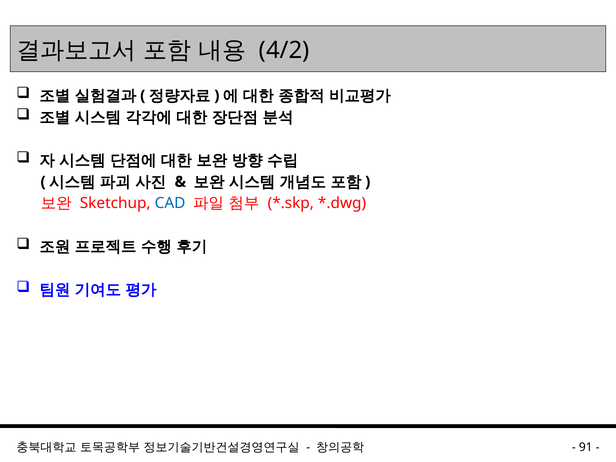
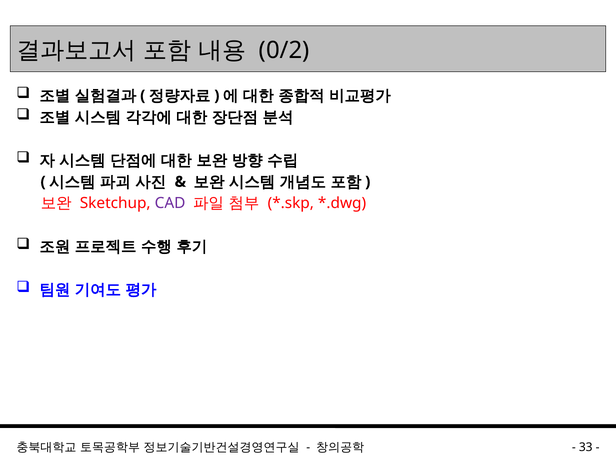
4/2: 4/2 -> 0/2
CAD colour: blue -> purple
91: 91 -> 33
